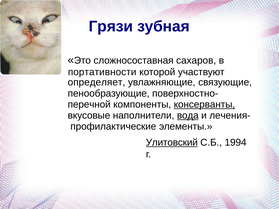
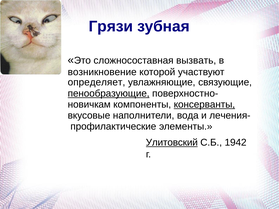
сахаров: сахаров -> вызвать
портативности: портативности -> возникновение
пенообразующие underline: none -> present
перечной: перечной -> новичкам
вода underline: present -> none
1994: 1994 -> 1942
